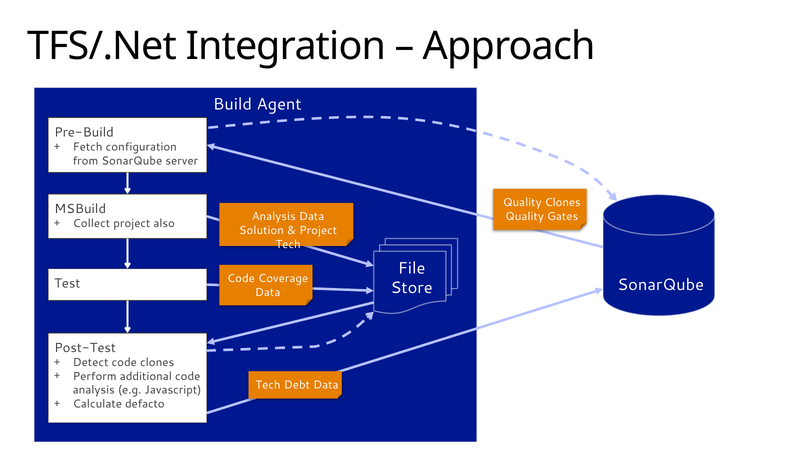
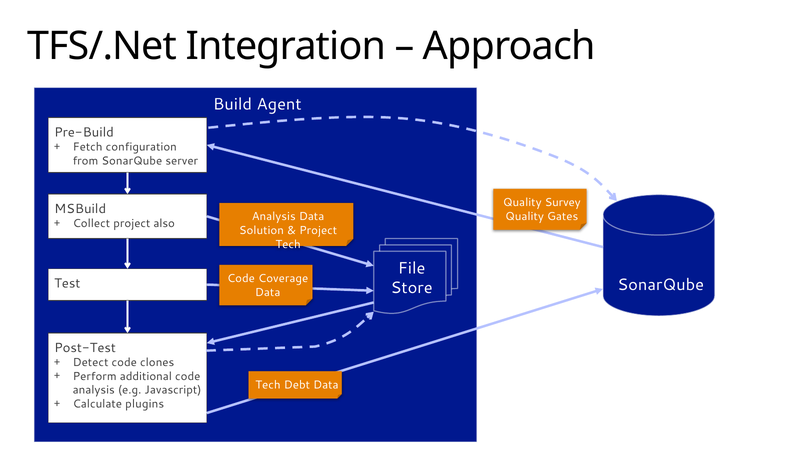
Quality Clones: Clones -> Survey
defacto: defacto -> plugins
